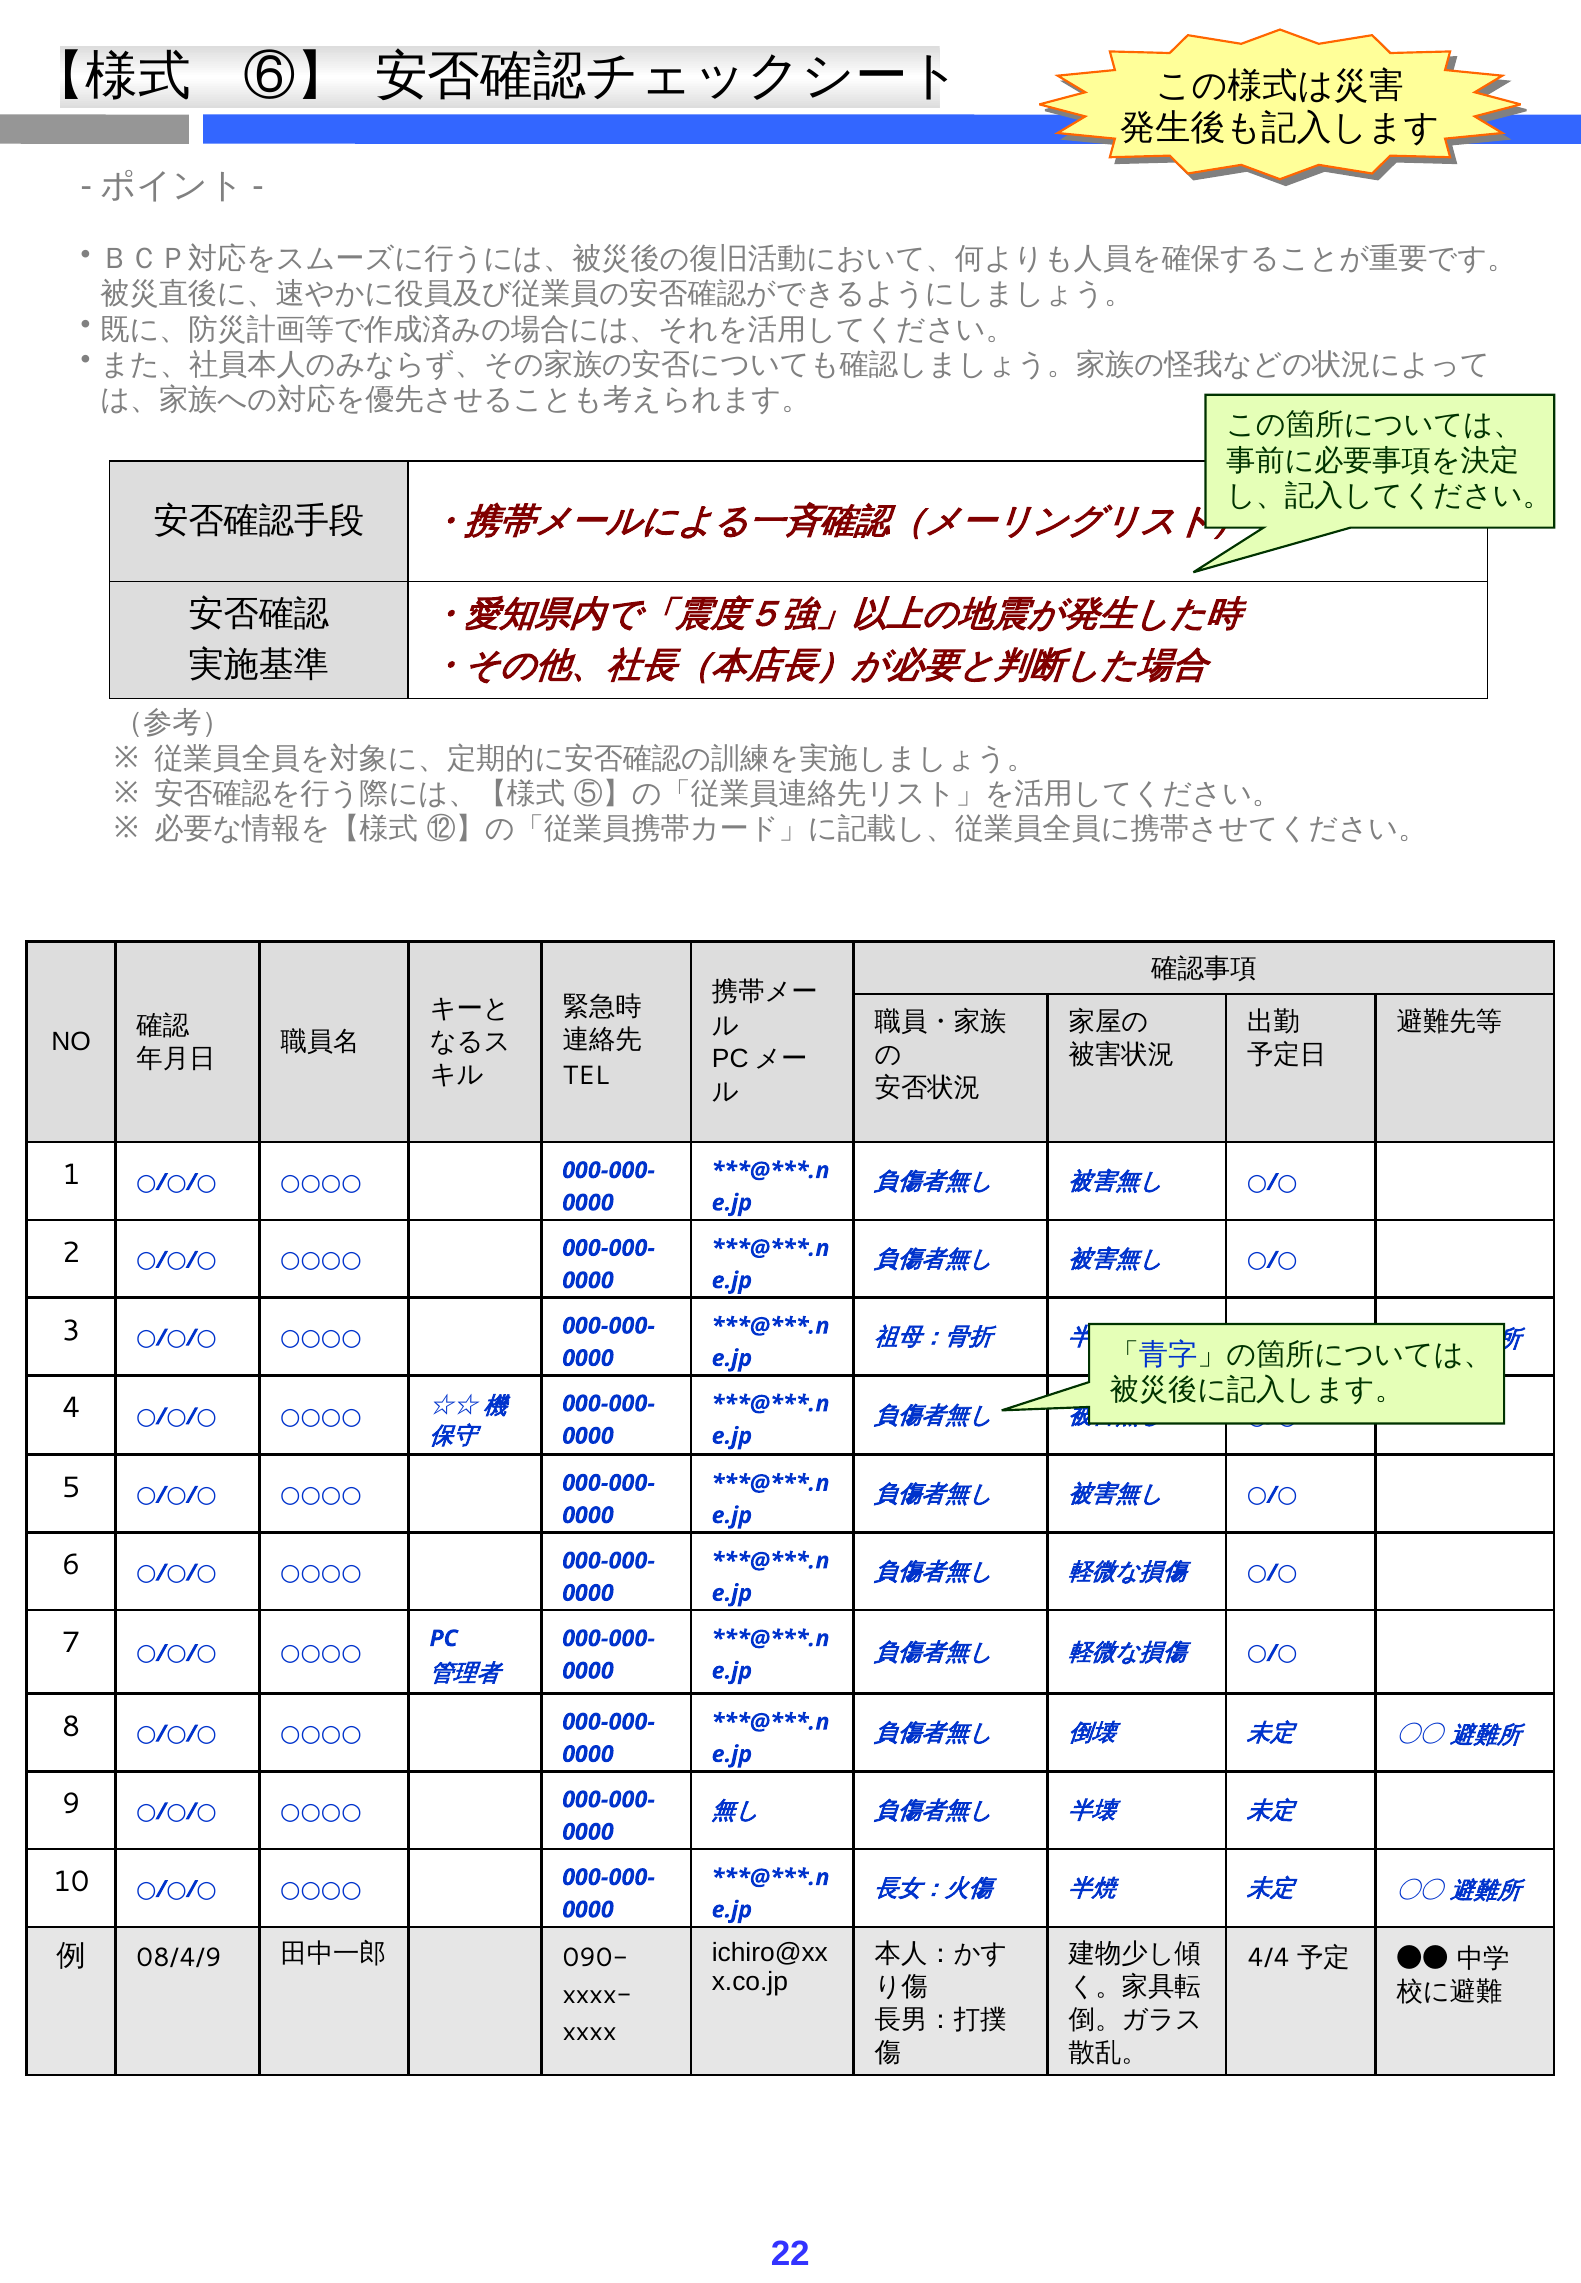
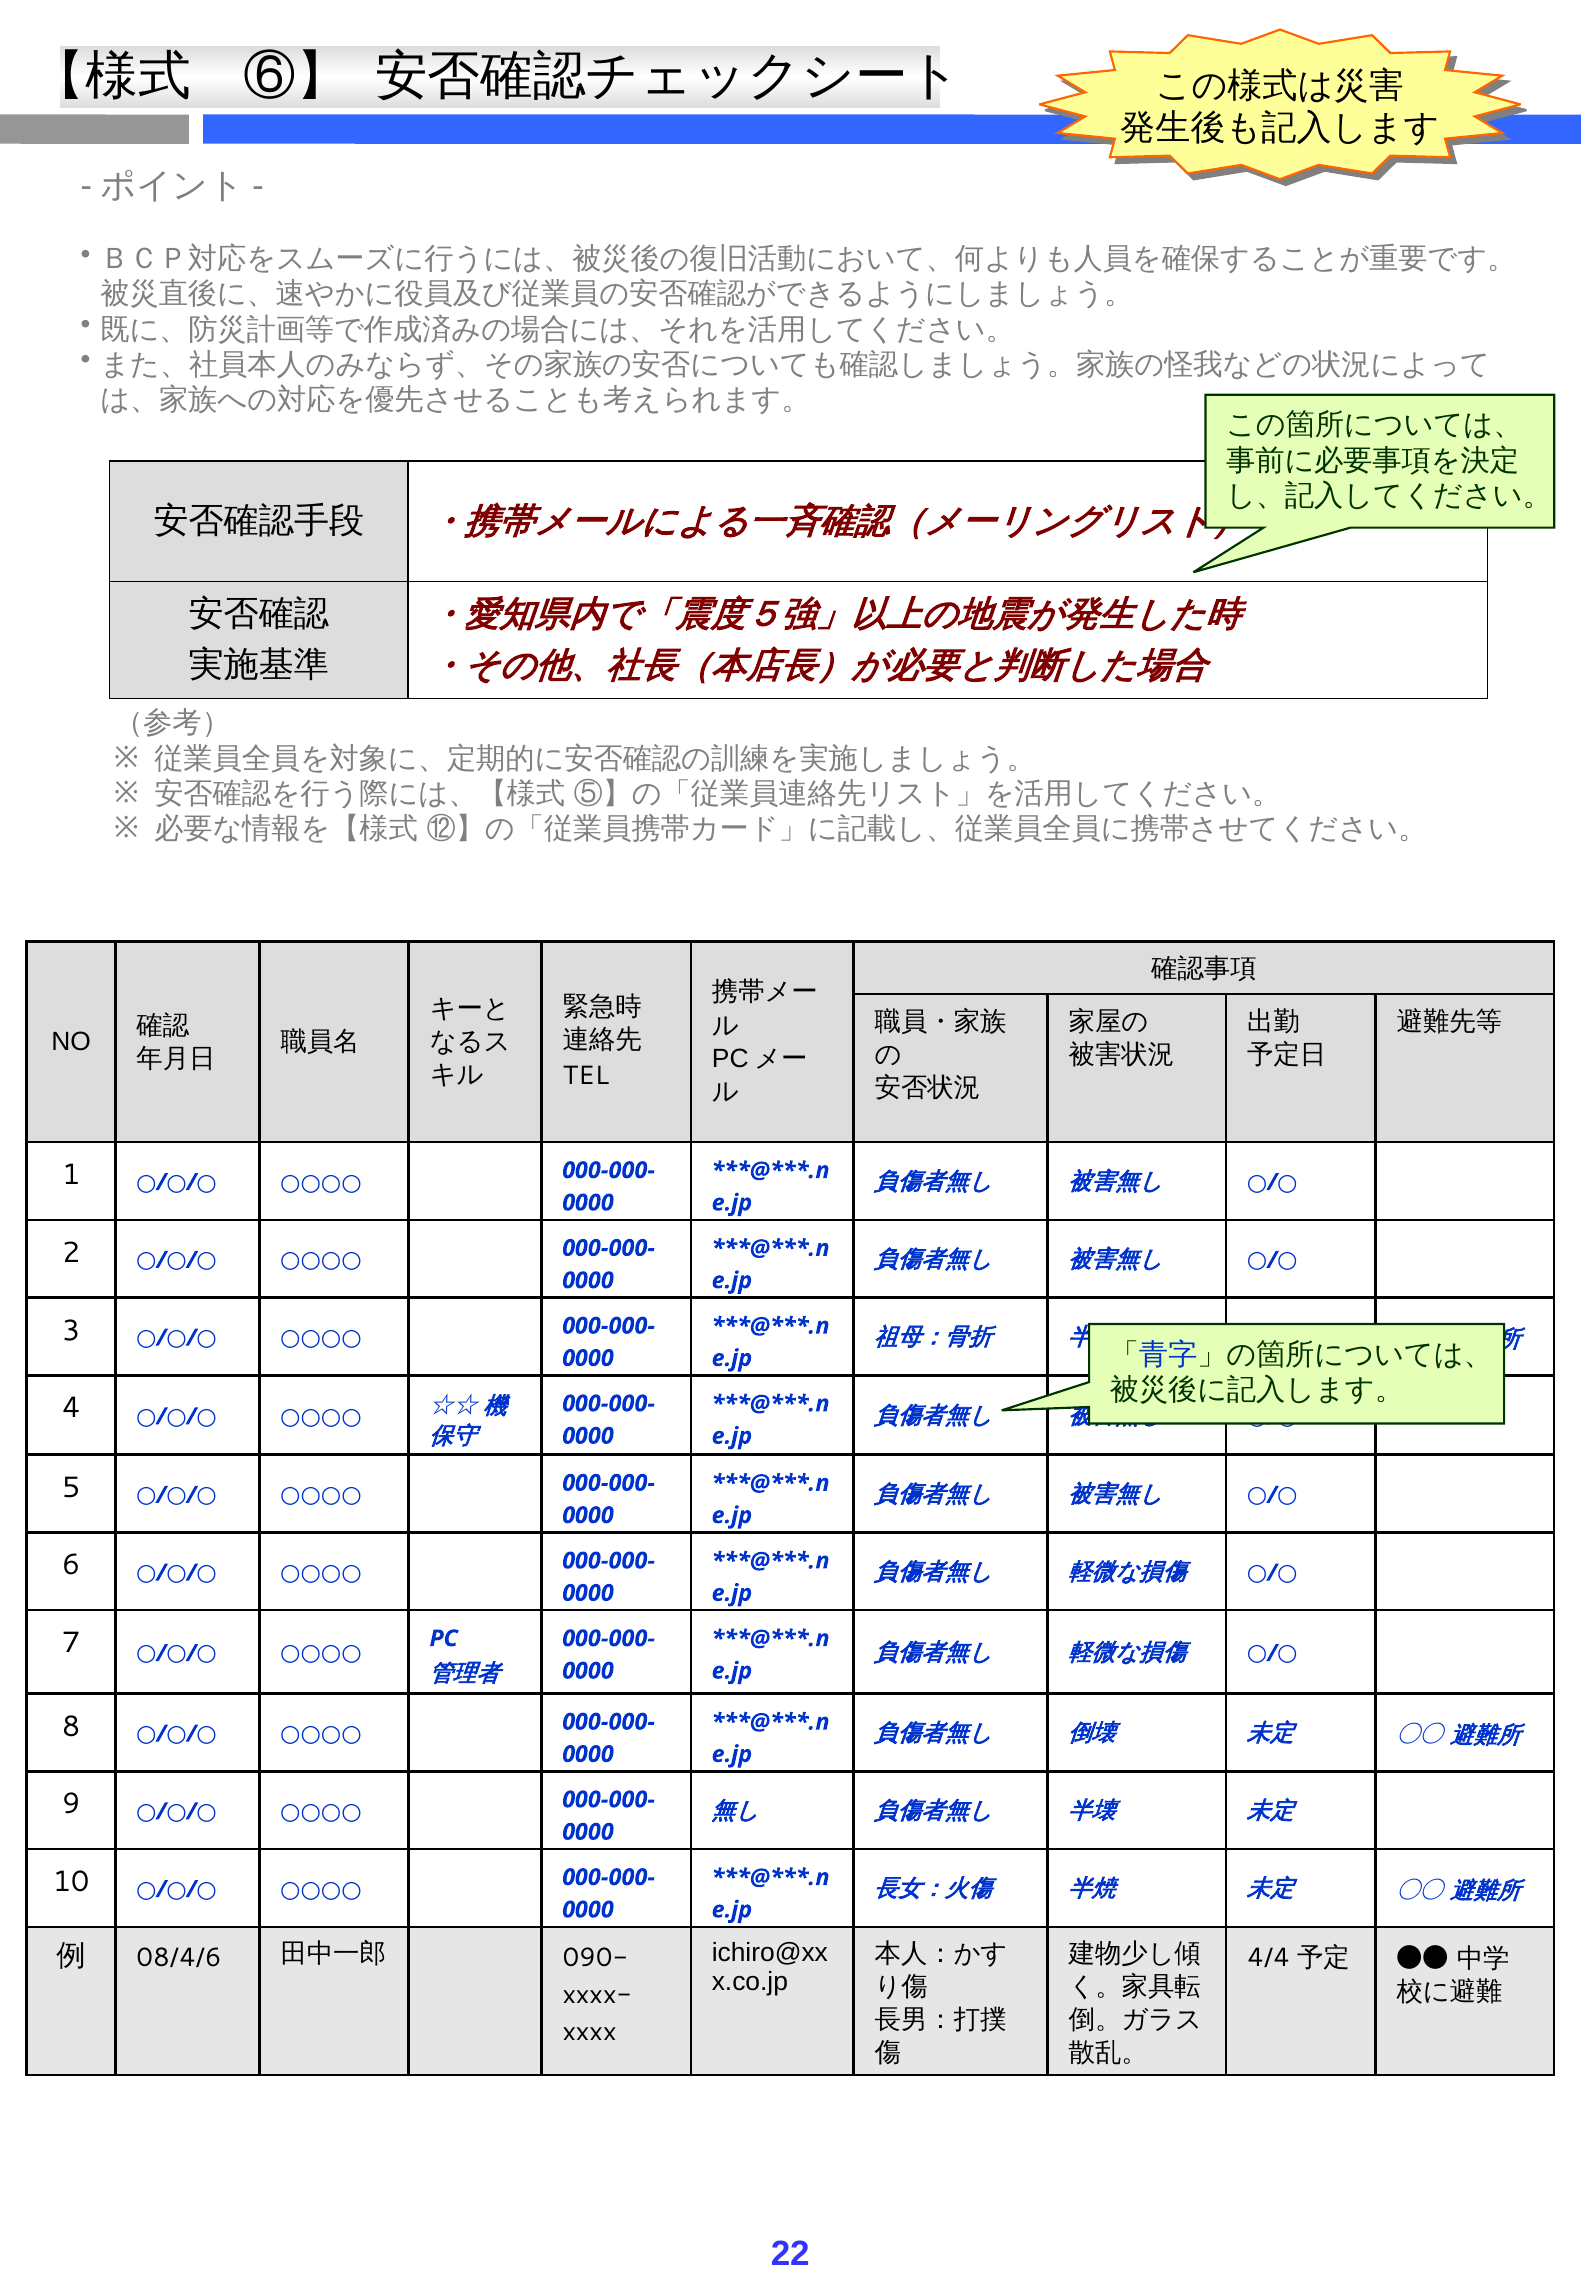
08/4/9: 08/4/9 -> 08/4/6
